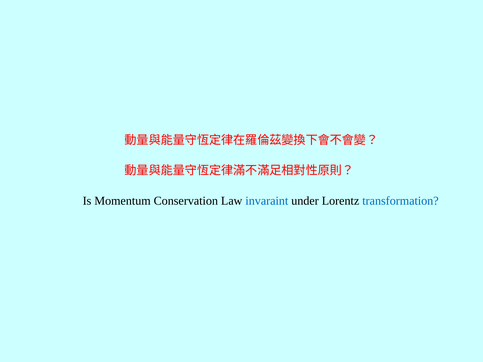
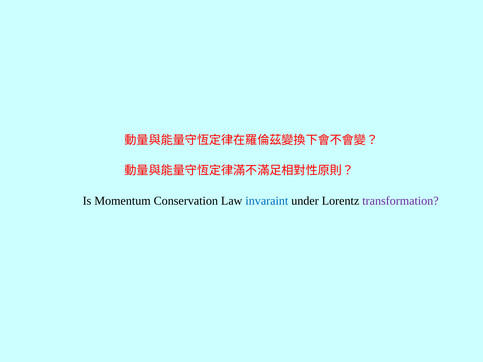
transformation colour: blue -> purple
